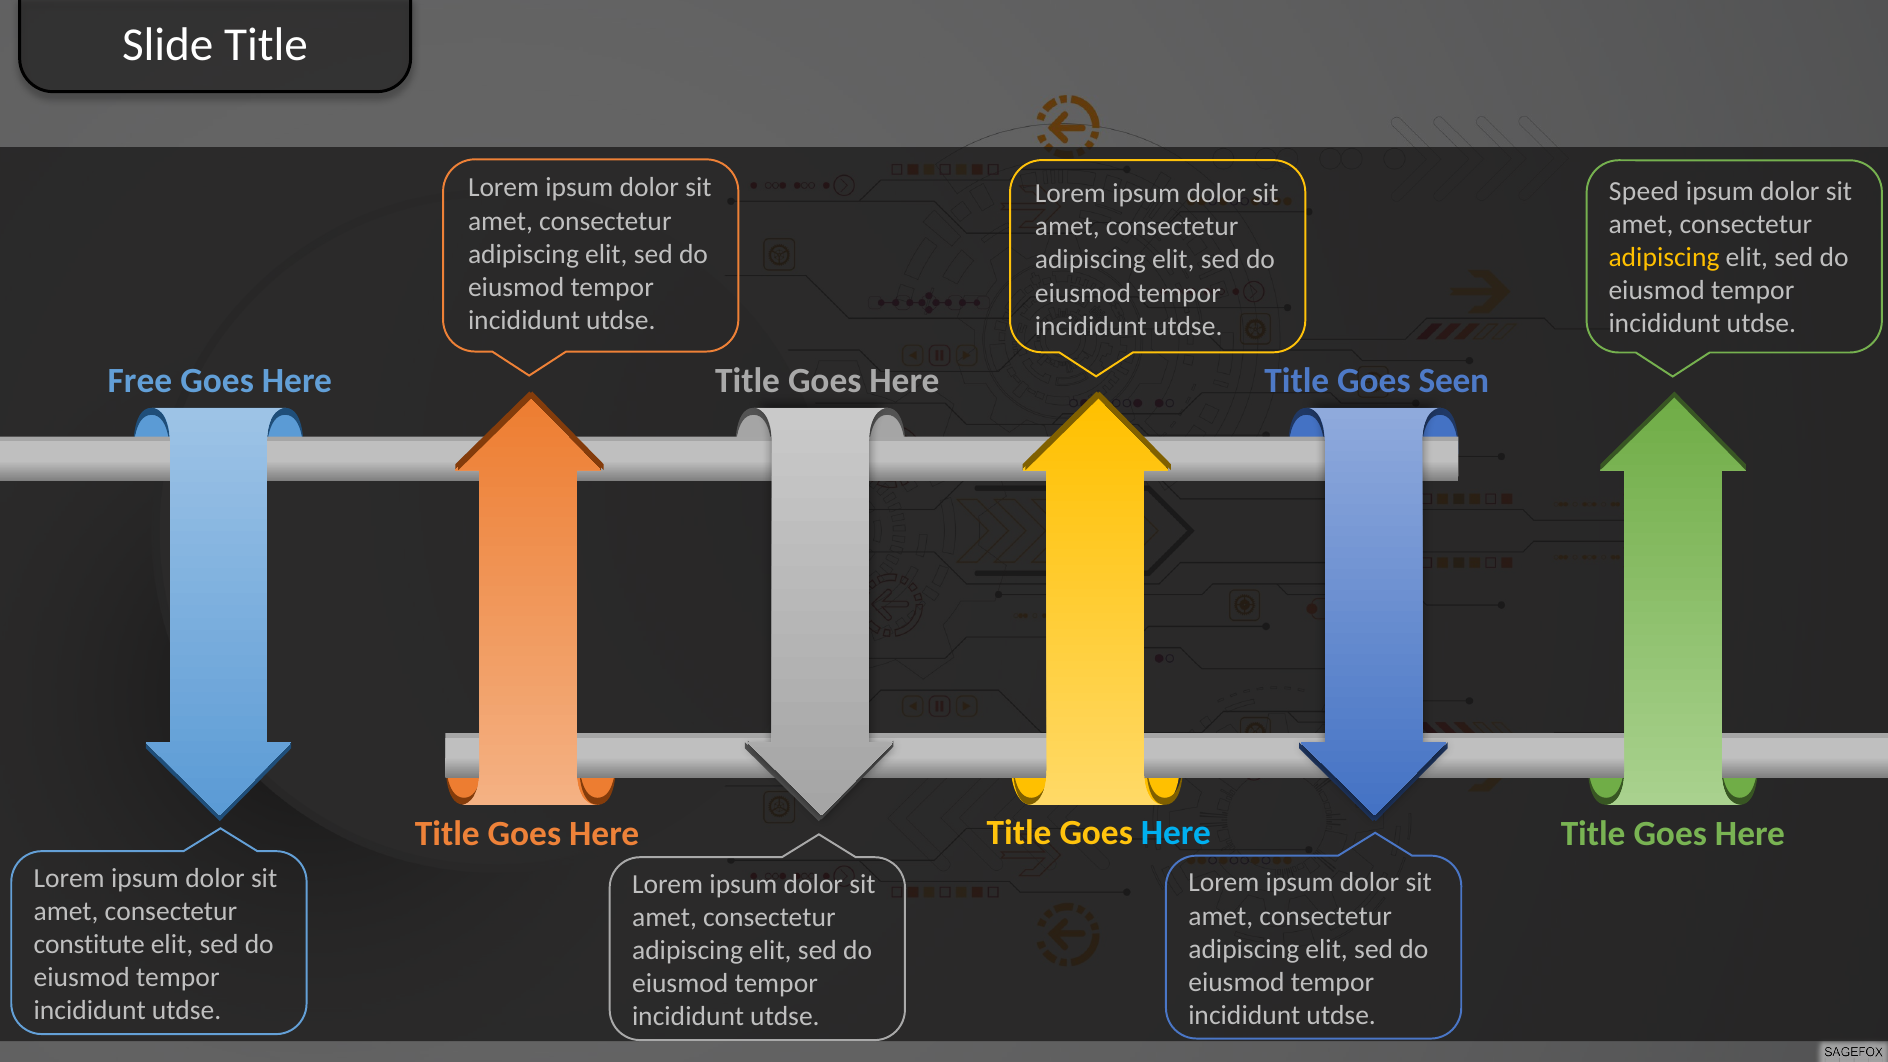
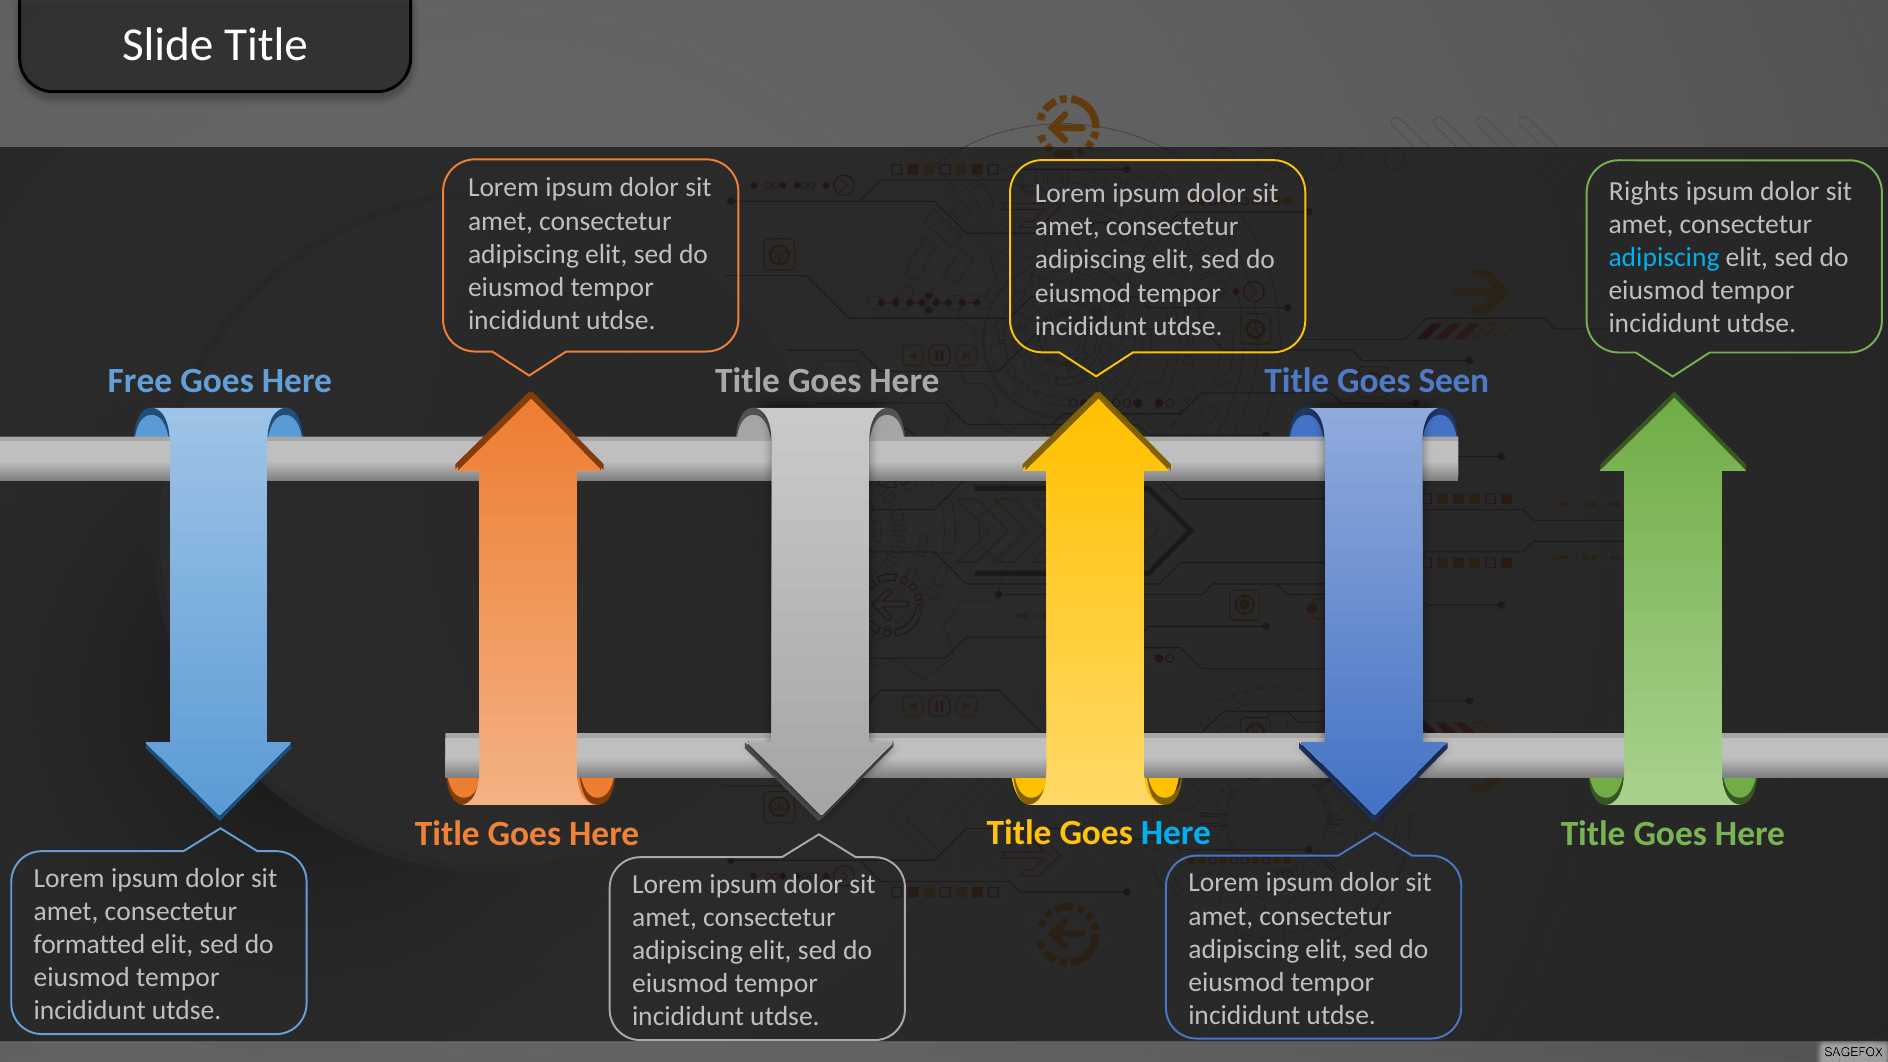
Speed: Speed -> Rights
adipiscing at (1664, 257) colour: yellow -> light blue
constitute: constitute -> formatted
